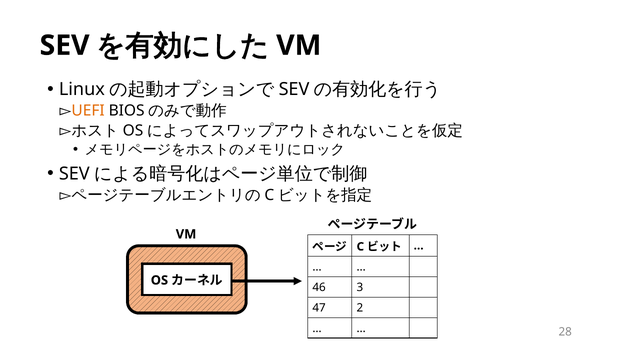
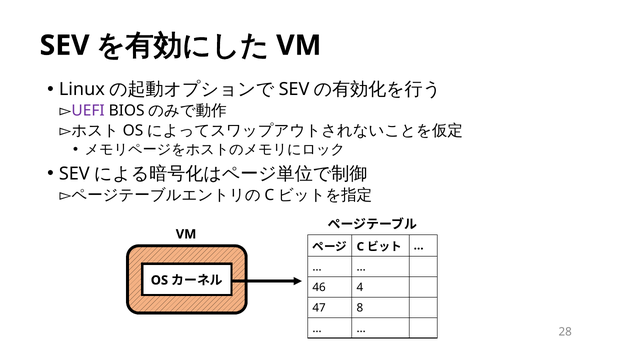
UEFI colour: orange -> purple
3: 3 -> 4
2: 2 -> 8
